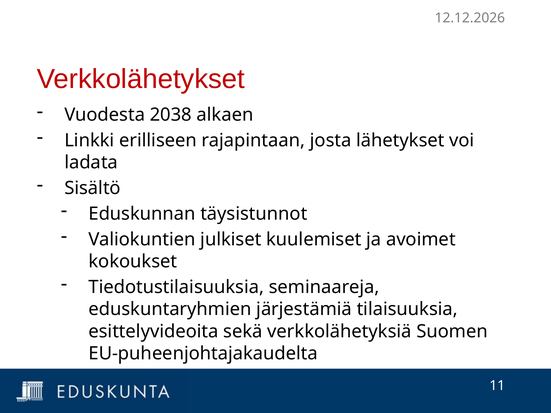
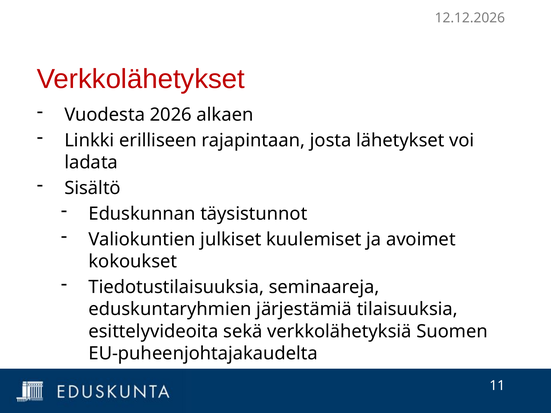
2038: 2038 -> 2026
